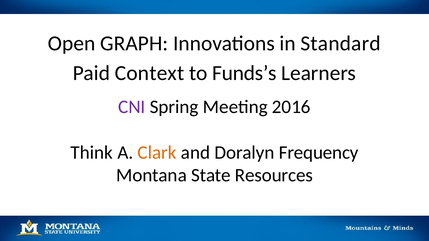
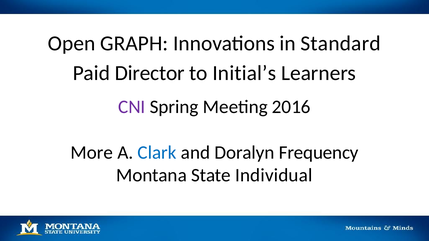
Context: Context -> Director
Funds’s: Funds’s -> Initial’s
Think: Think -> More
Clark colour: orange -> blue
Resources: Resources -> Individual
